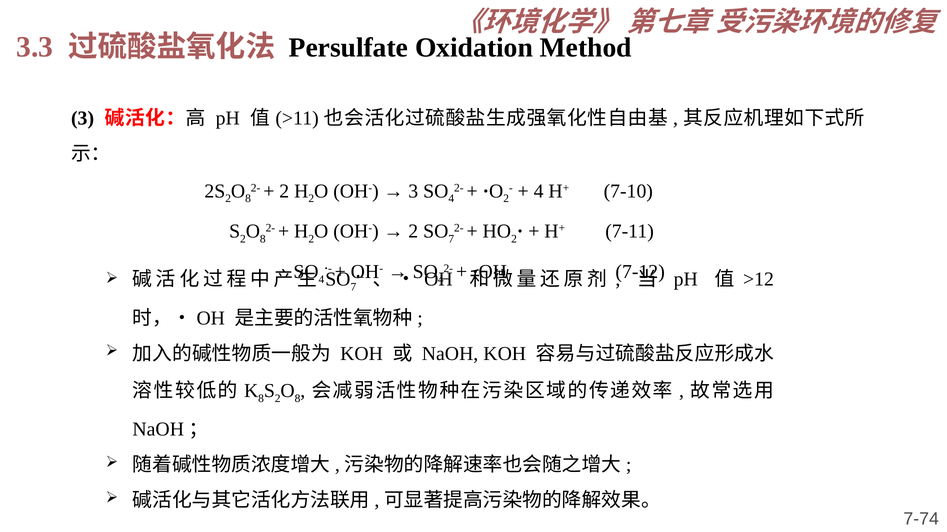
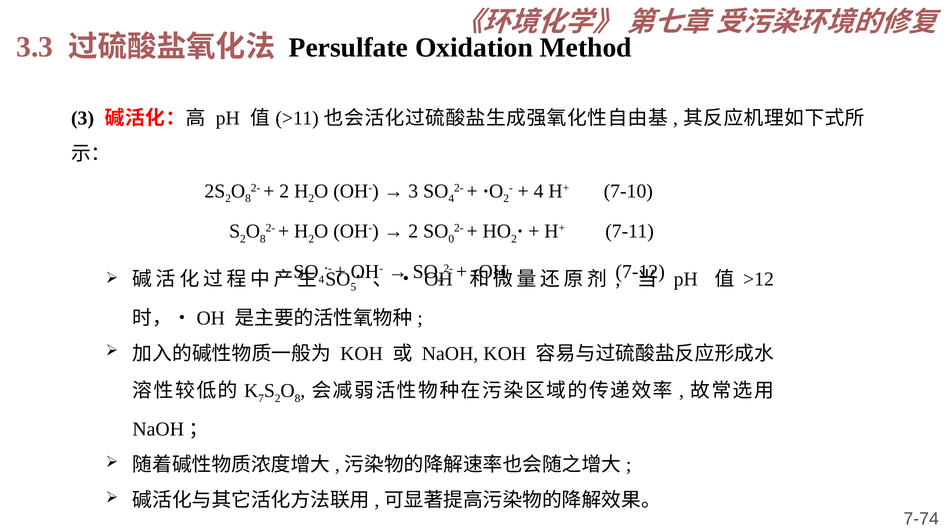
7 at (451, 239): 7 -> 0
7 at (353, 287): 7 -> 5
8 at (261, 399): 8 -> 7
